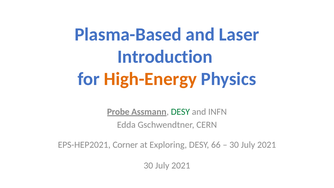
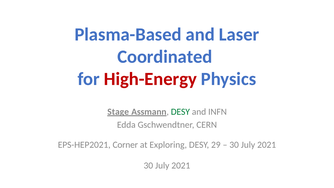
Introduction: Introduction -> Coordinated
High-Energy colour: orange -> red
Probe: Probe -> Stage
66: 66 -> 29
